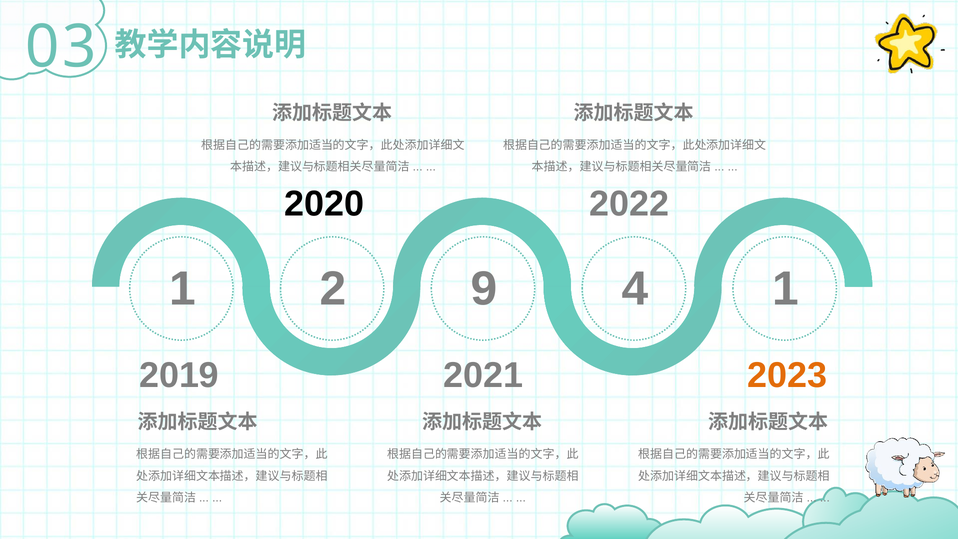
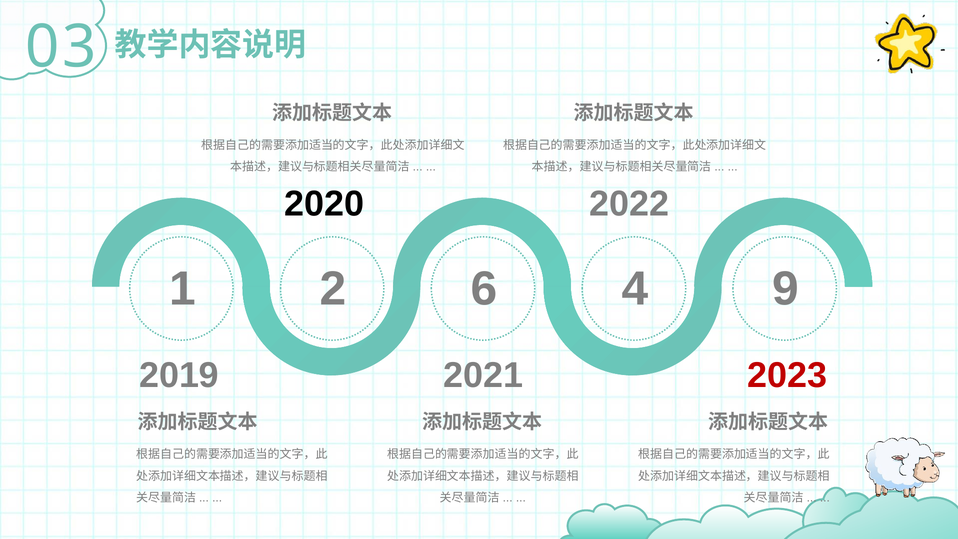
9: 9 -> 6
4 1: 1 -> 9
2023 colour: orange -> red
